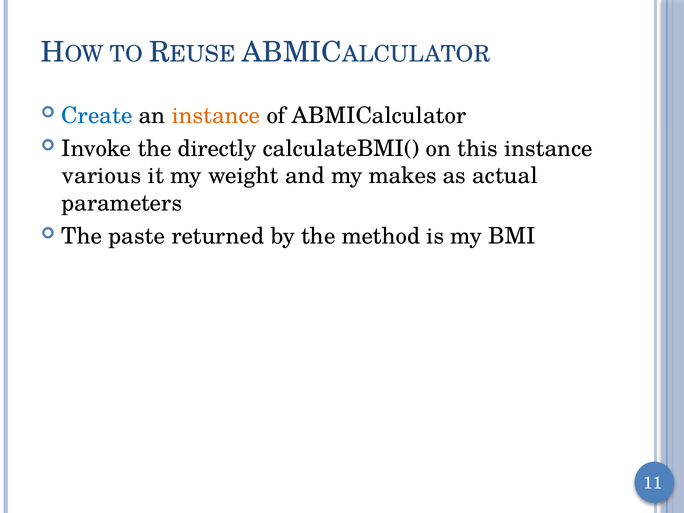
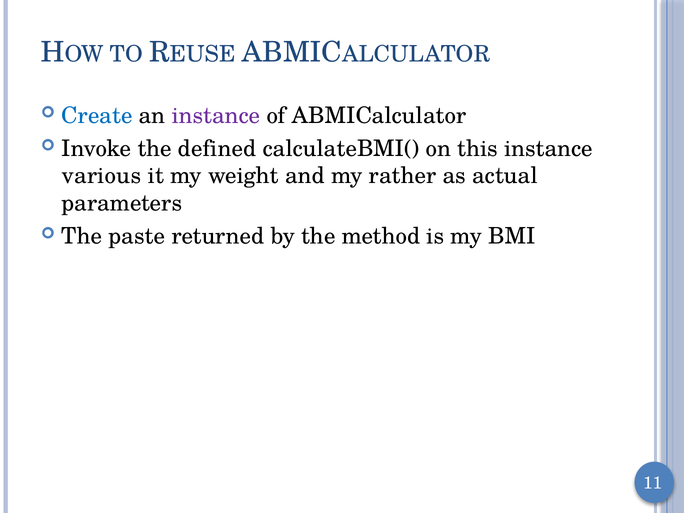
instance at (216, 116) colour: orange -> purple
directly: directly -> defined
makes: makes -> rather
